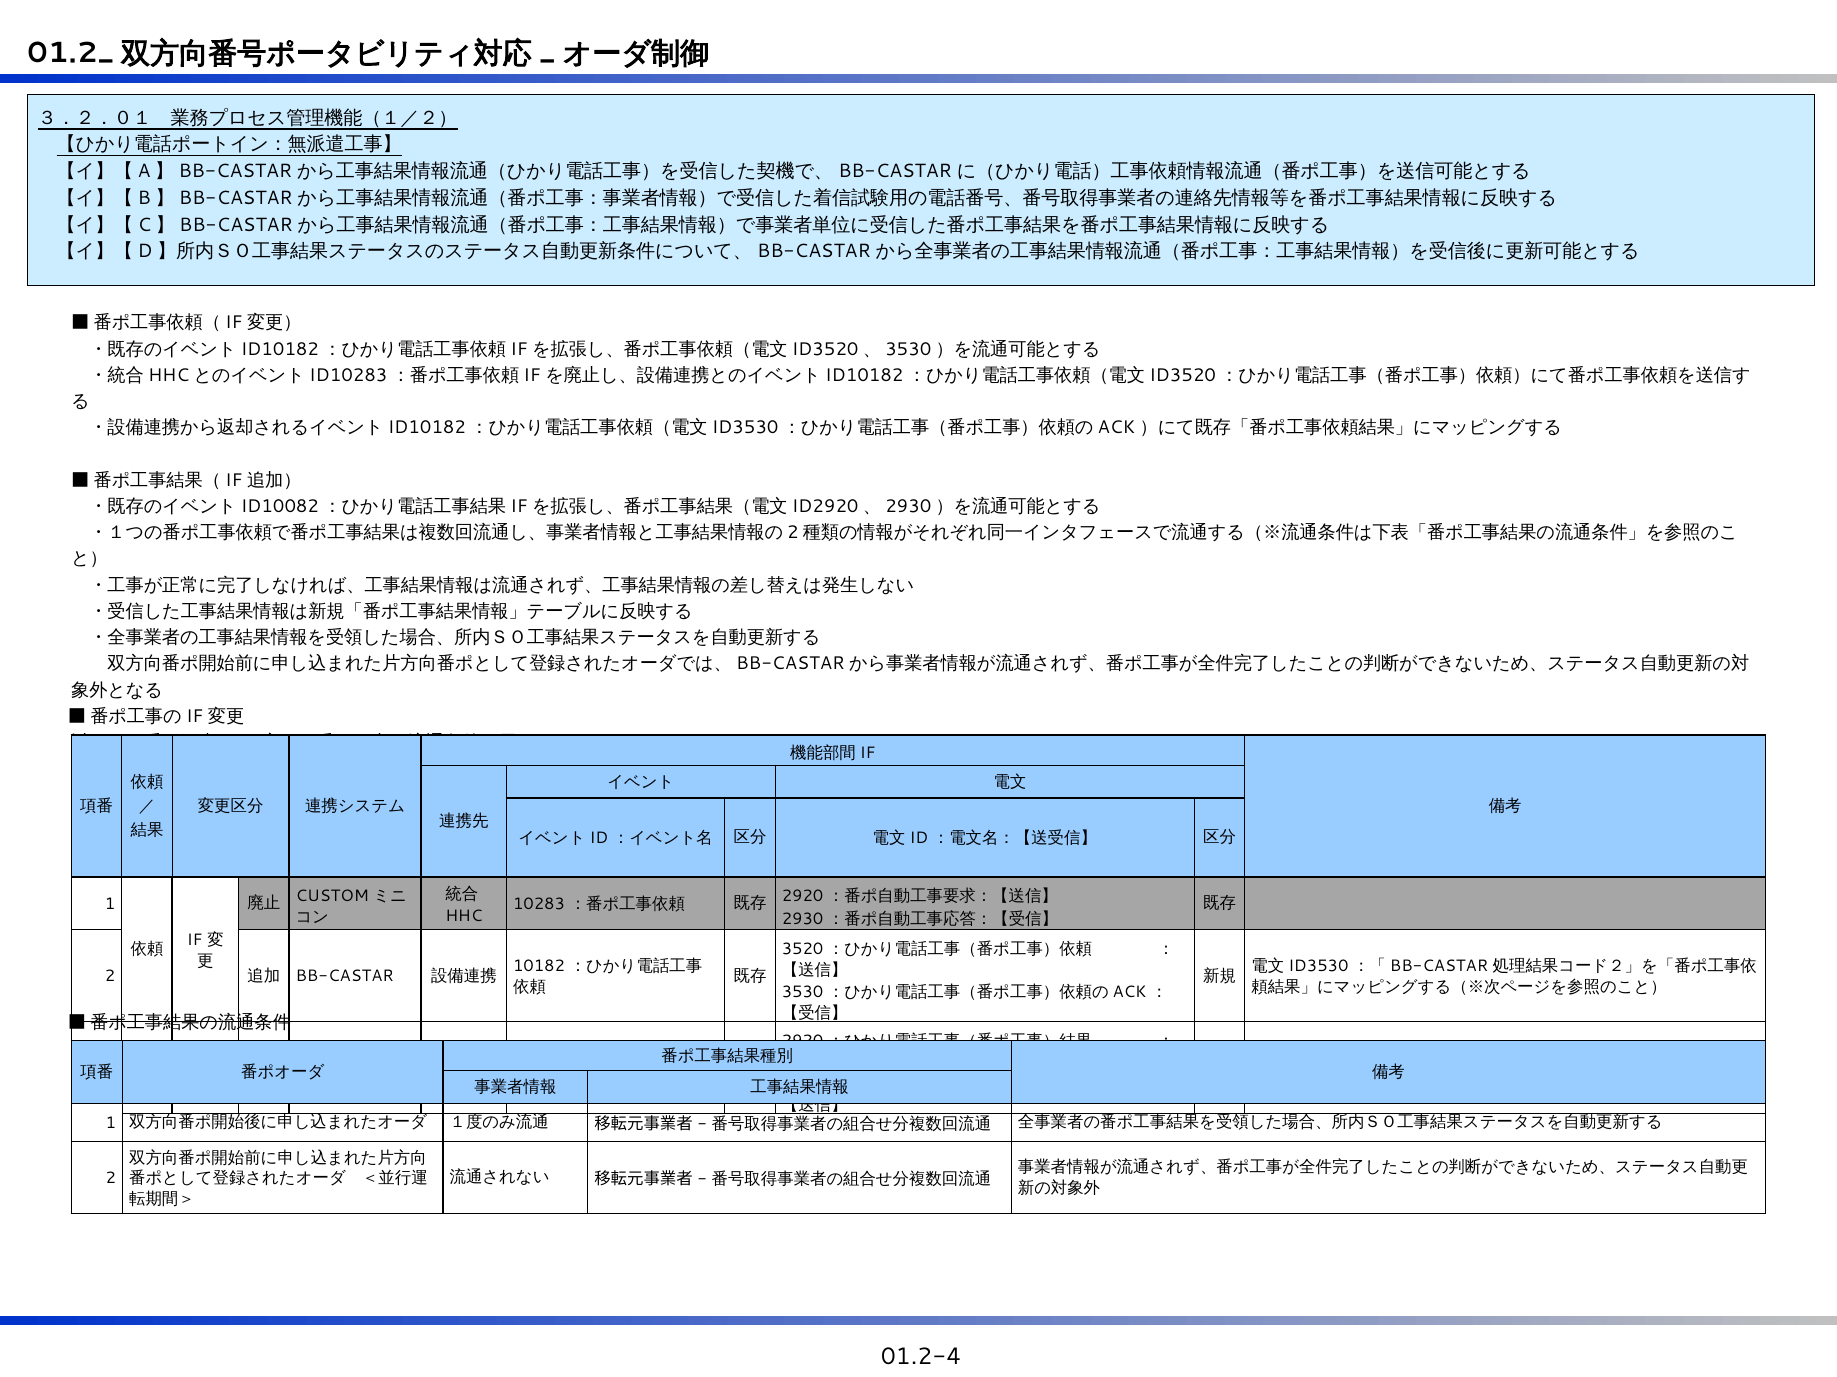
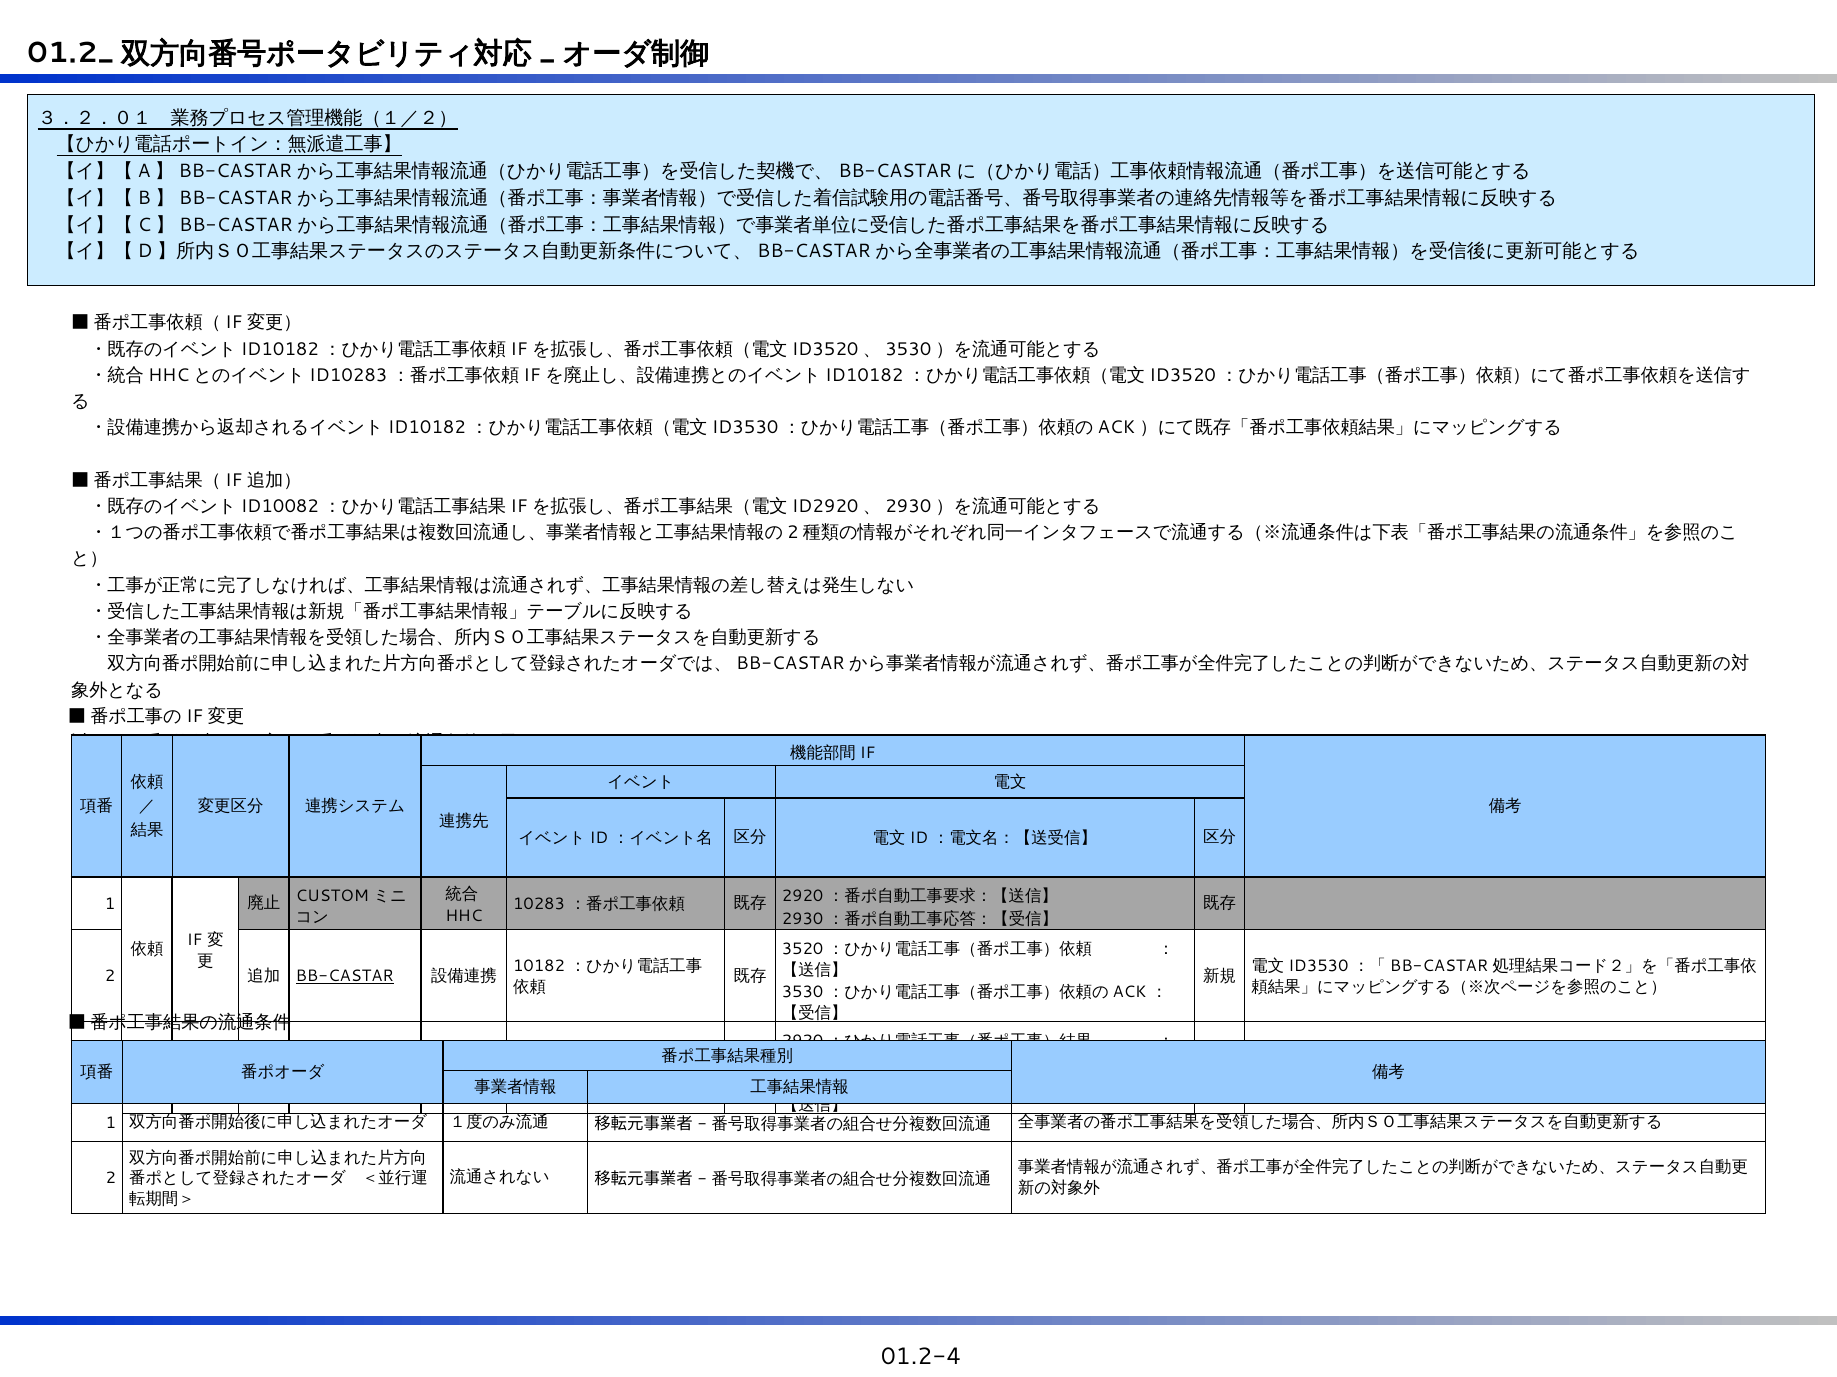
BB-CASTAR at (345, 977) underline: none -> present
